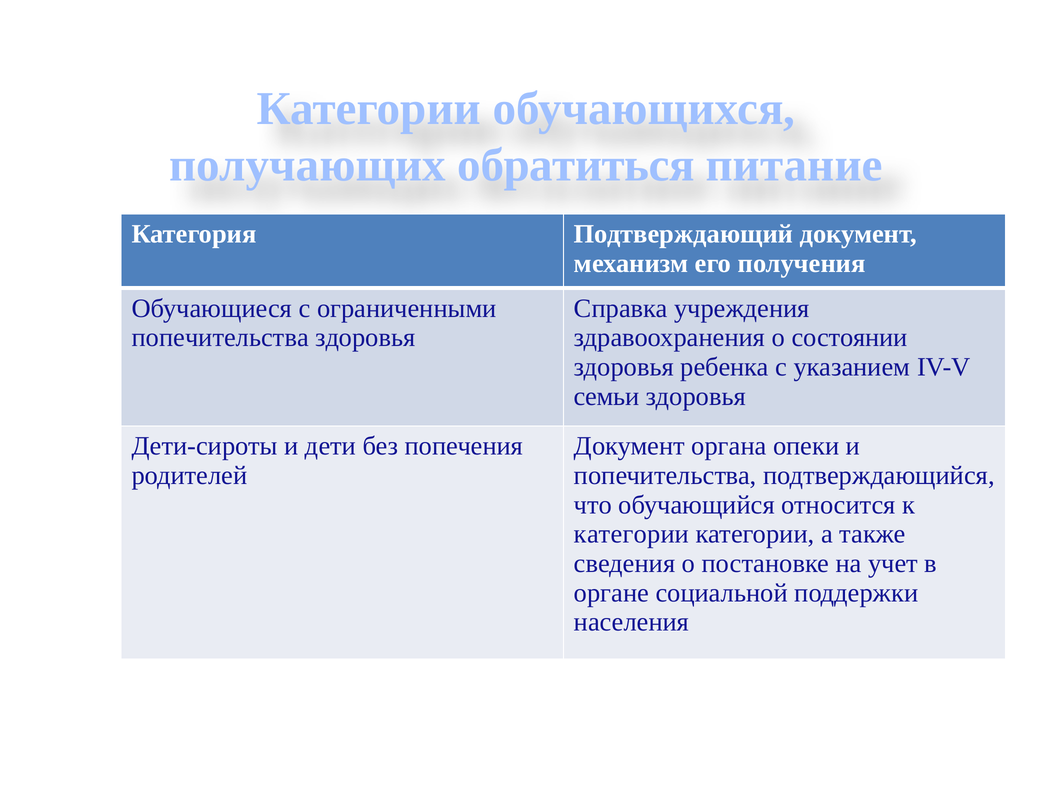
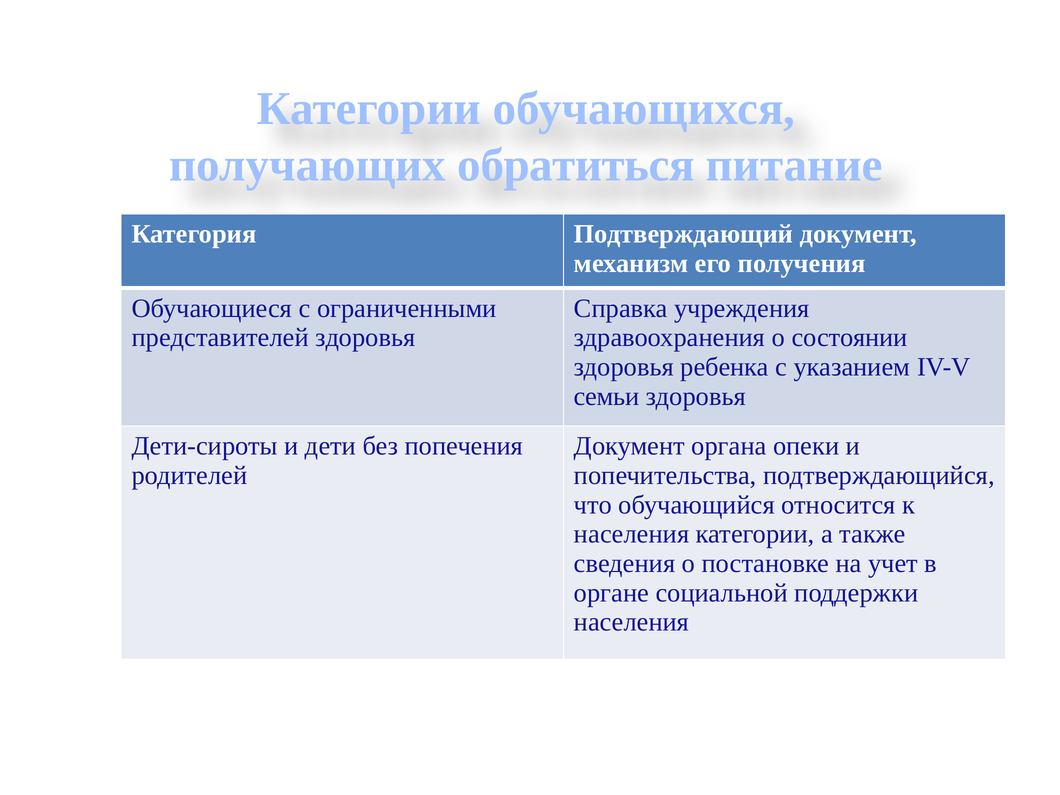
попечительства at (220, 338): попечительства -> представителей
категории at (632, 534): категории -> населения
